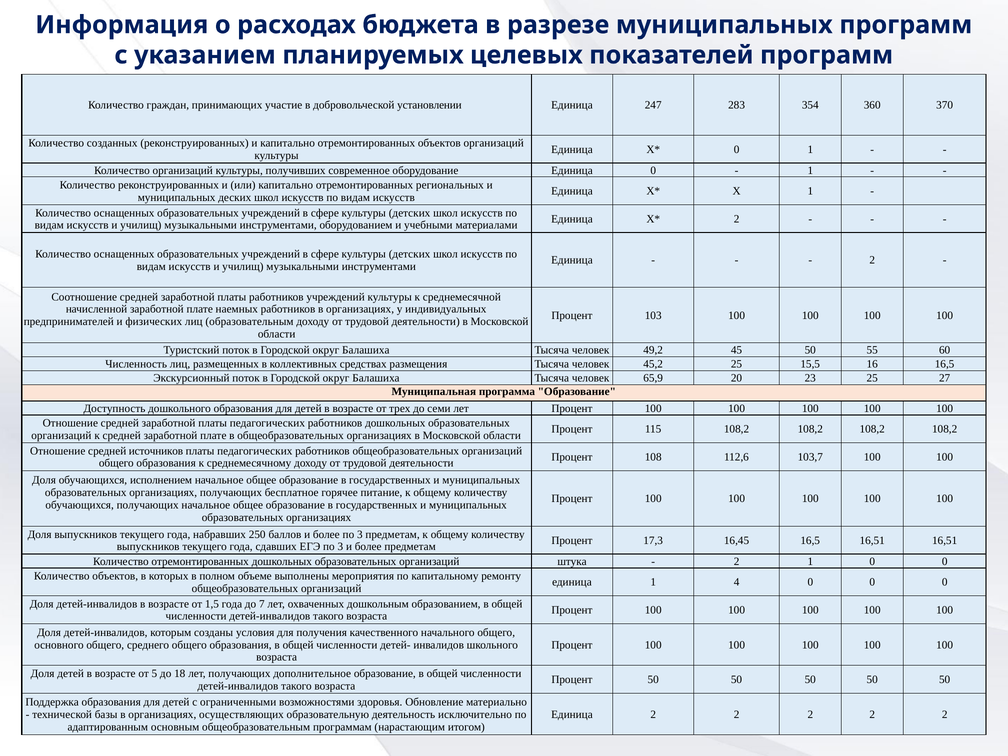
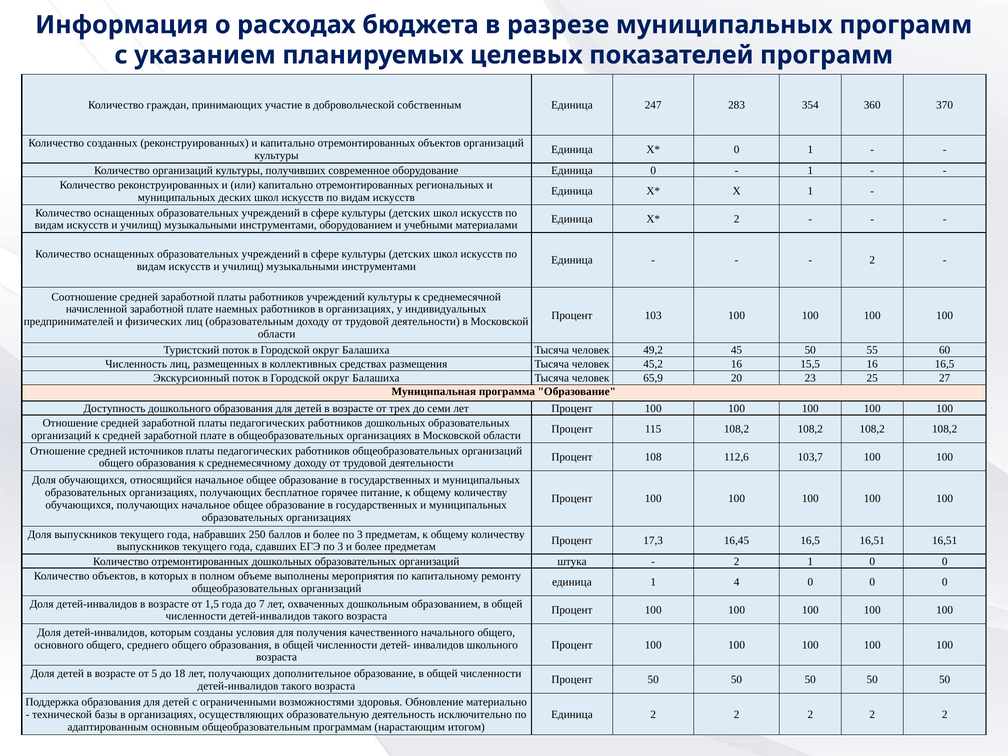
установлении: установлении -> собственным
45,2 25: 25 -> 16
исполнением: исполнением -> относящийся
